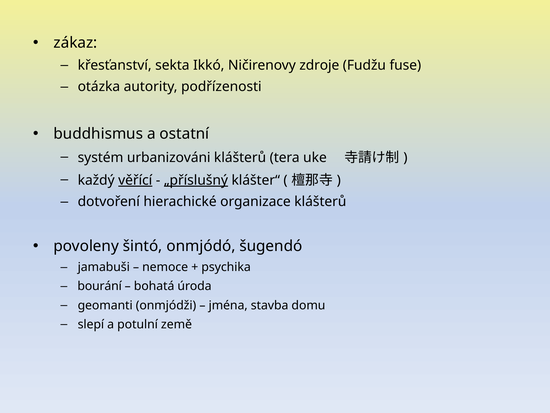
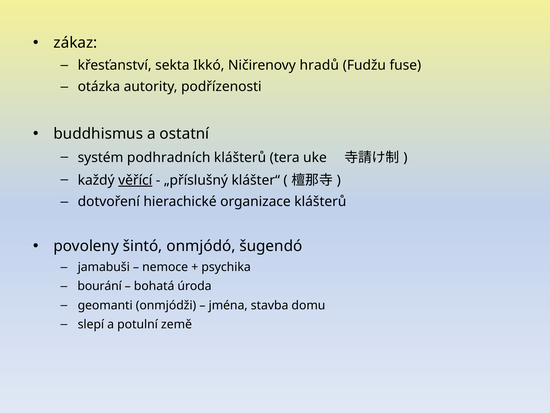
zdroje: zdroje -> hradů
urbanizováni: urbanizováni -> podhradních
„příslušný underline: present -> none
